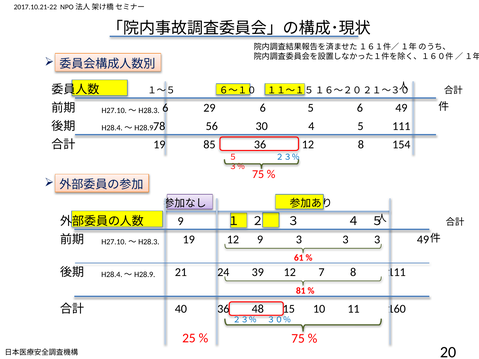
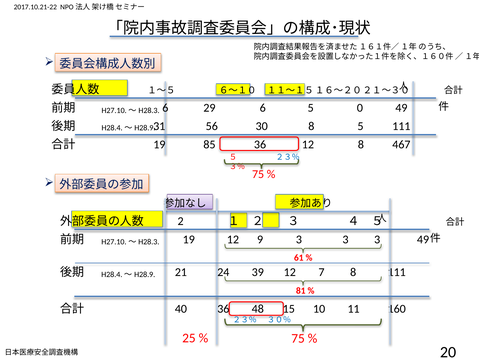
5 6: 6 -> 0
78: 78 -> 31
30 4: 4 -> 8
154: 154 -> 467
9 at (181, 221): 9 -> 2
